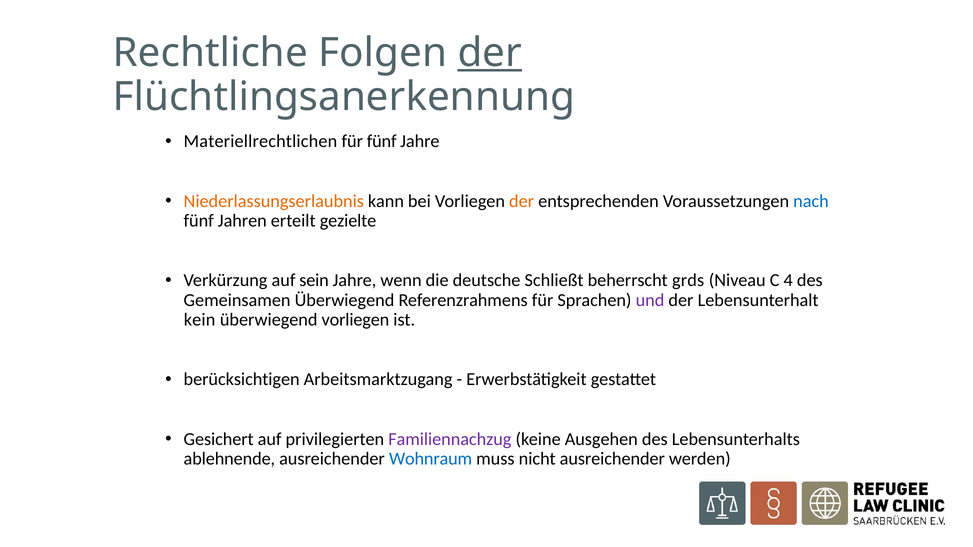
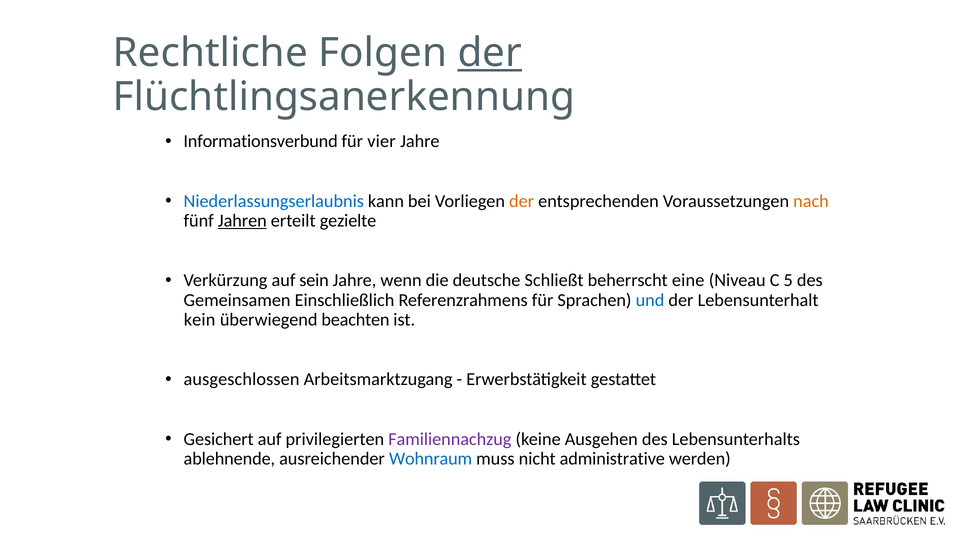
Materiellrechtlichen: Materiellrechtlichen -> Informationsverbund
für fünf: fünf -> vier
Niederlassungserlaubnis colour: orange -> blue
nach colour: blue -> orange
Jahren underline: none -> present
grds: grds -> eine
4: 4 -> 5
Gemeinsamen Überwiegend: Überwiegend -> Einschließlich
und colour: purple -> blue
überwiegend vorliegen: vorliegen -> beachten
berücksichtigen: berücksichtigen -> ausgeschlossen
nicht ausreichender: ausreichender -> administrative
